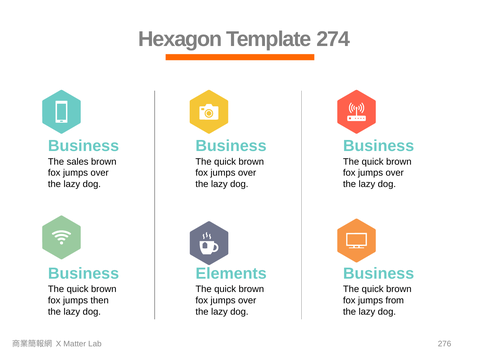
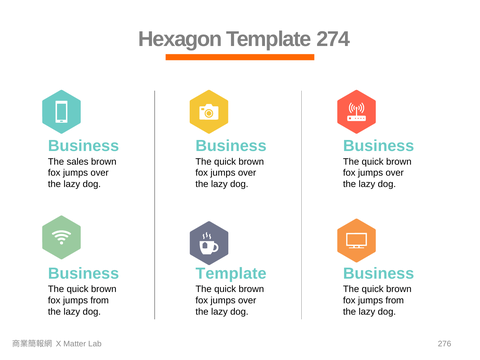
Elements at (231, 274): Elements -> Template
then at (100, 300): then -> from
